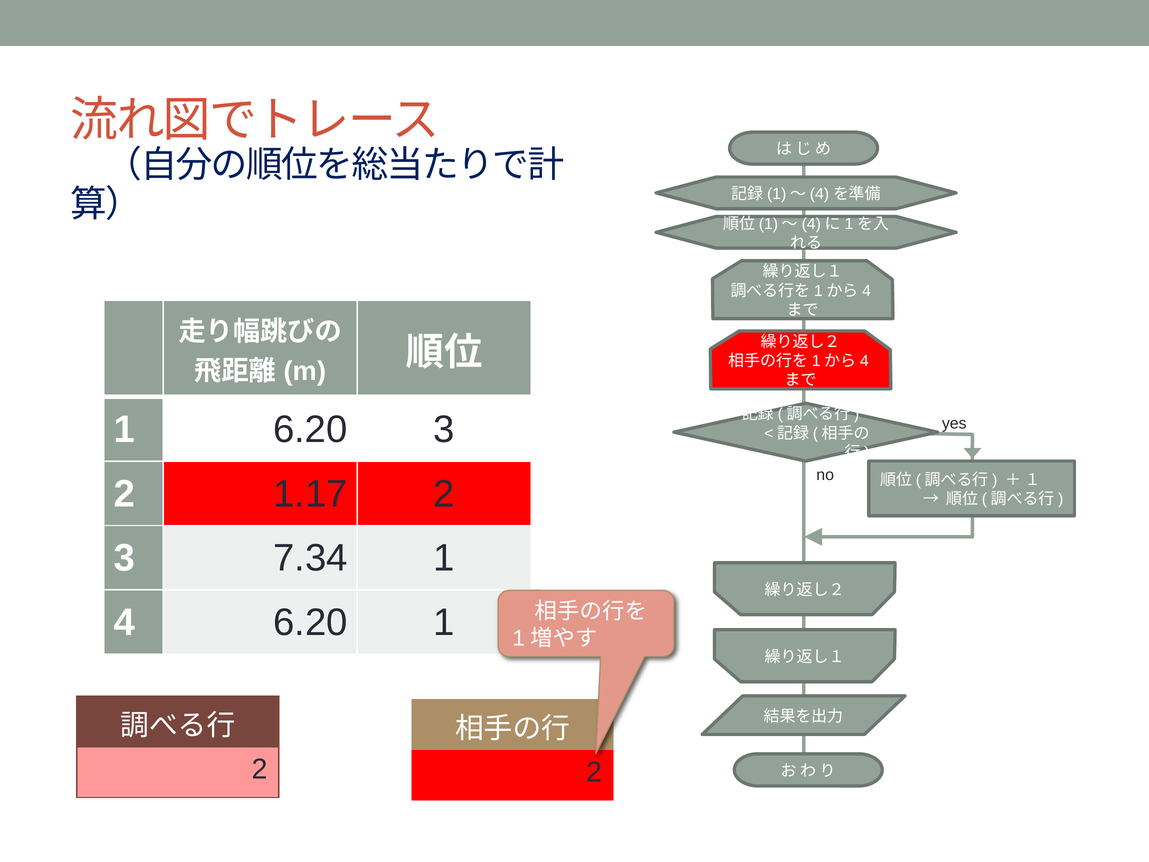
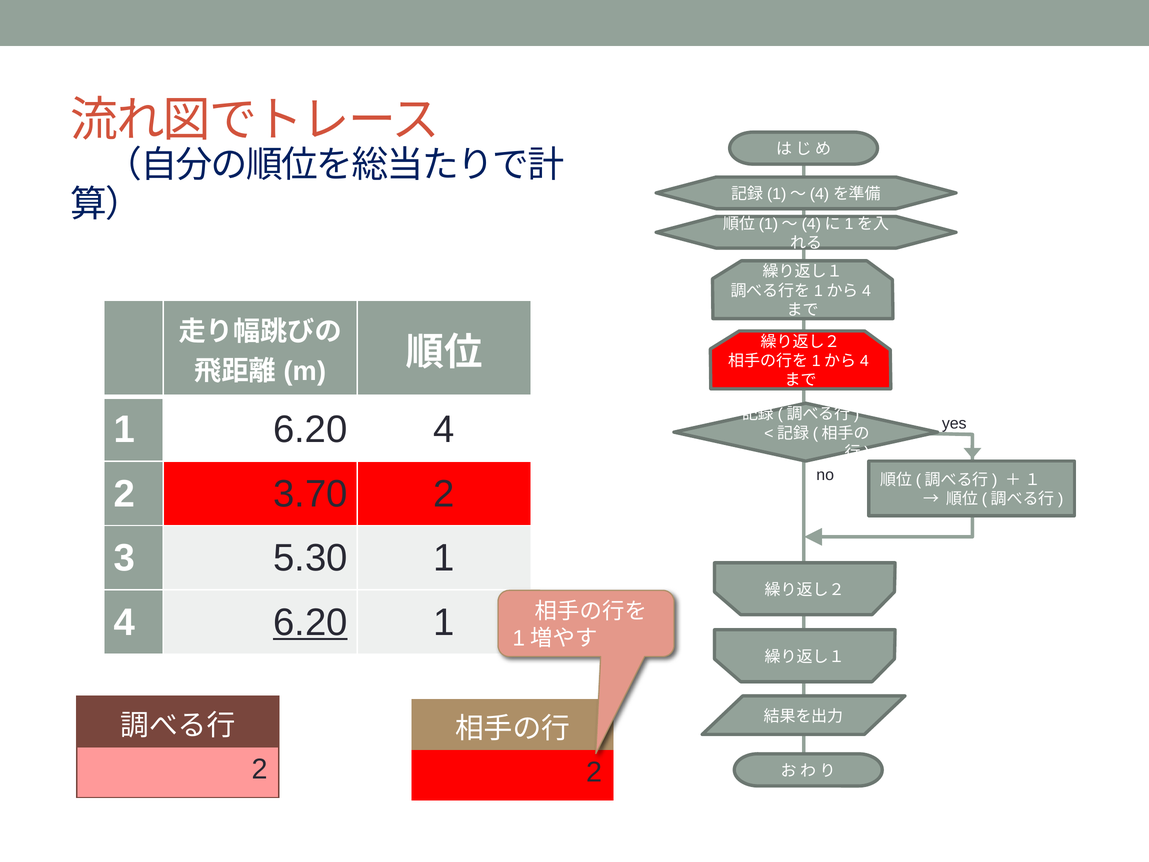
6.20 3: 3 -> 4
1.17: 1.17 -> 3.70
7.34: 7.34 -> 5.30
6.20 at (310, 622) underline: none -> present
